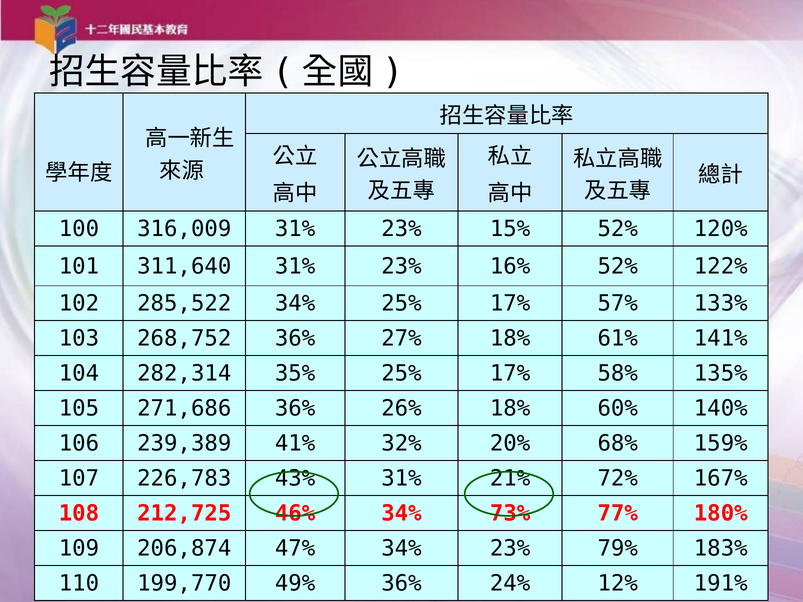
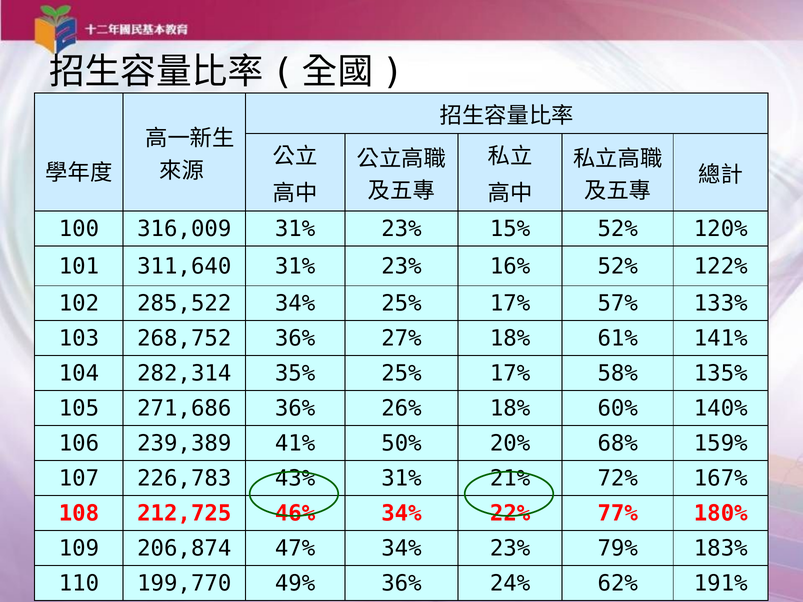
32%: 32% -> 50%
73%: 73% -> 22%
12%: 12% -> 62%
